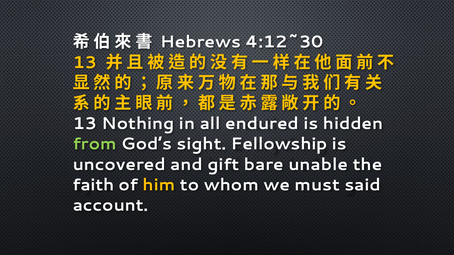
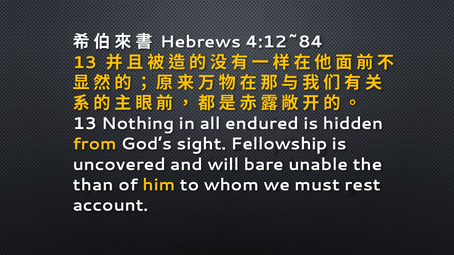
4:12~30: 4:12~30 -> 4:12~84
from colour: light green -> yellow
gift: gift -> will
faith: faith -> than
said: said -> rest
